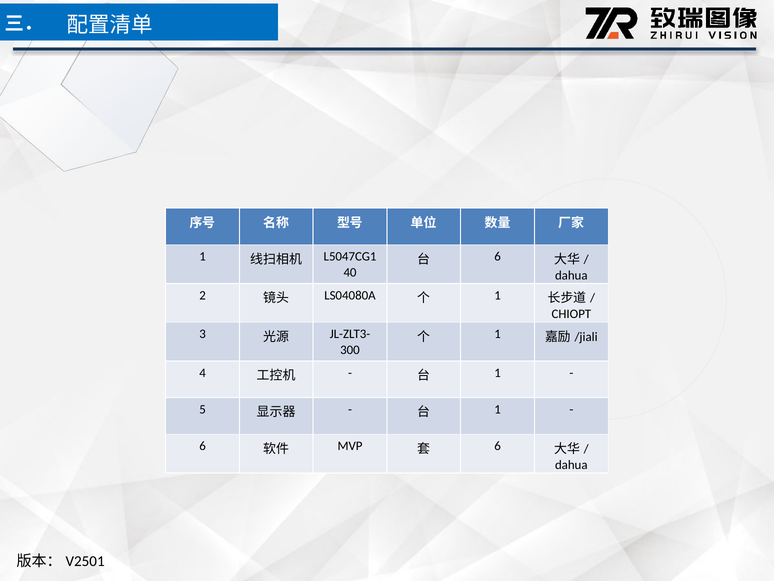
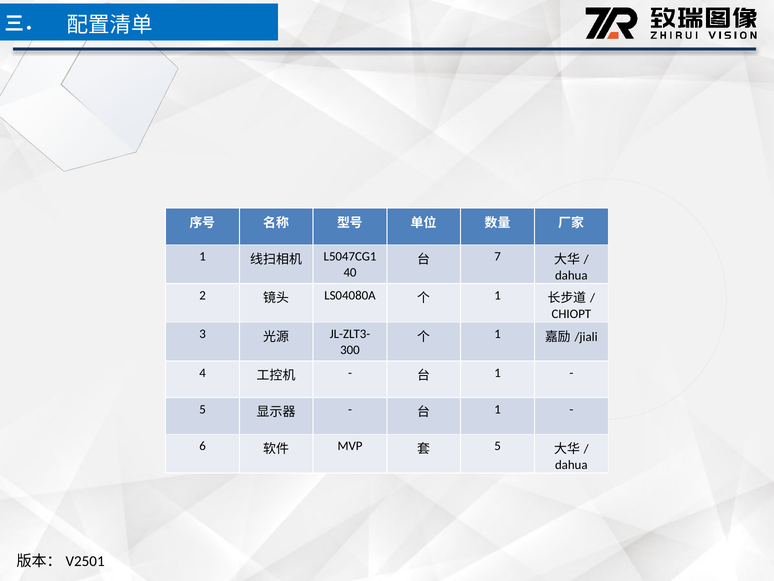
6 at (498, 256): 6 -> 7
6 at (498, 446): 6 -> 5
